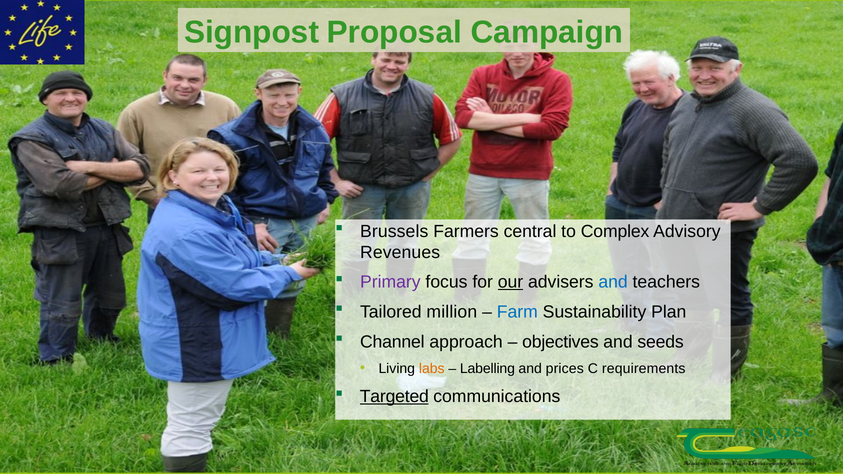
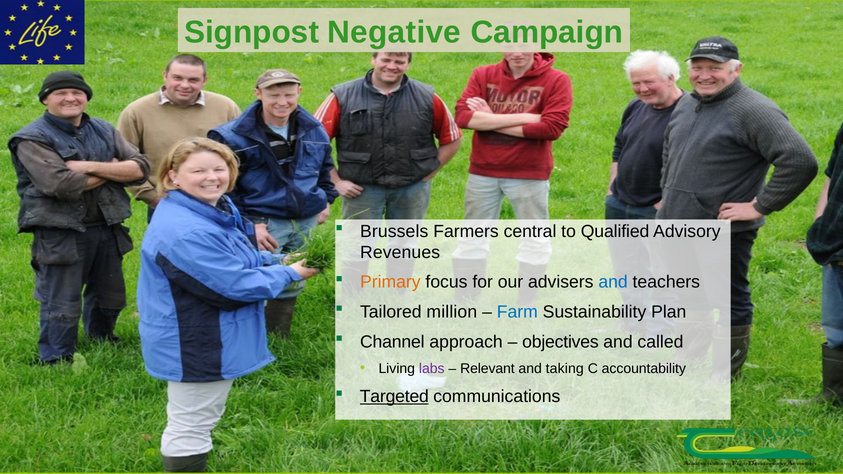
Proposal: Proposal -> Negative
Complex: Complex -> Qualified
Primary colour: purple -> orange
our underline: present -> none
seeds: seeds -> called
labs colour: orange -> purple
Labelling: Labelling -> Relevant
prices: prices -> taking
requirements: requirements -> accountability
